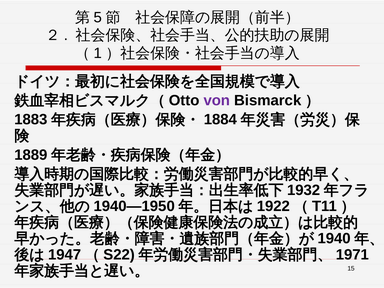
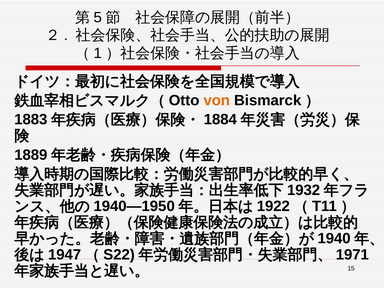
von colour: purple -> orange
